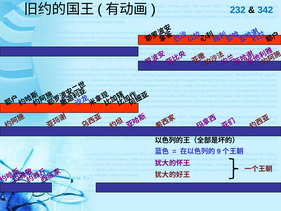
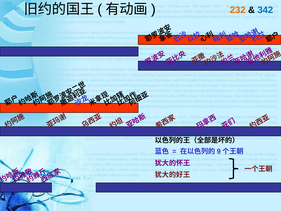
232 colour: blue -> orange
